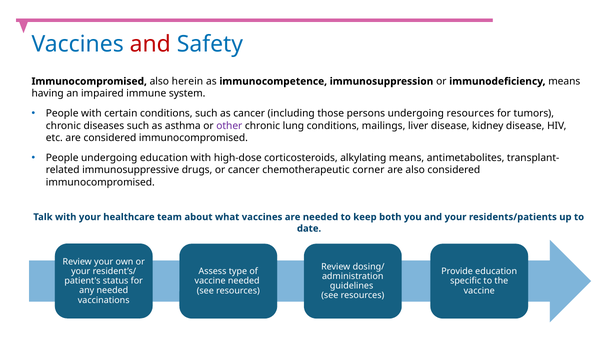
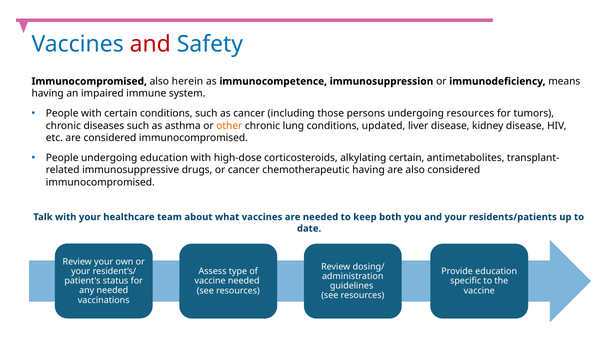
other colour: purple -> orange
mailings: mailings -> updated
alkylating means: means -> certain
chemotherapeutic corner: corner -> having
